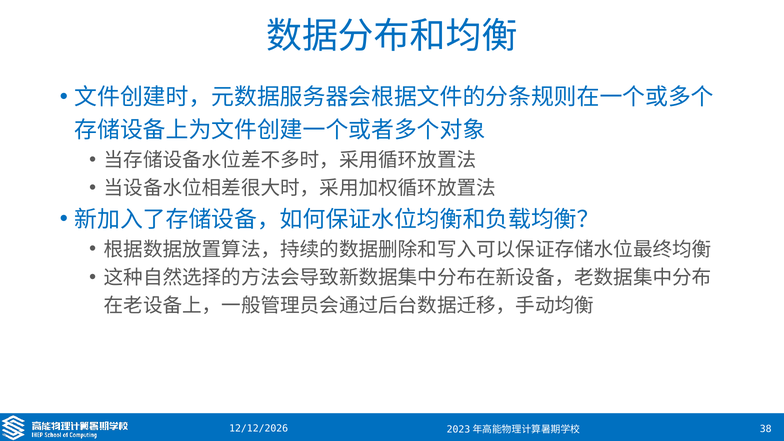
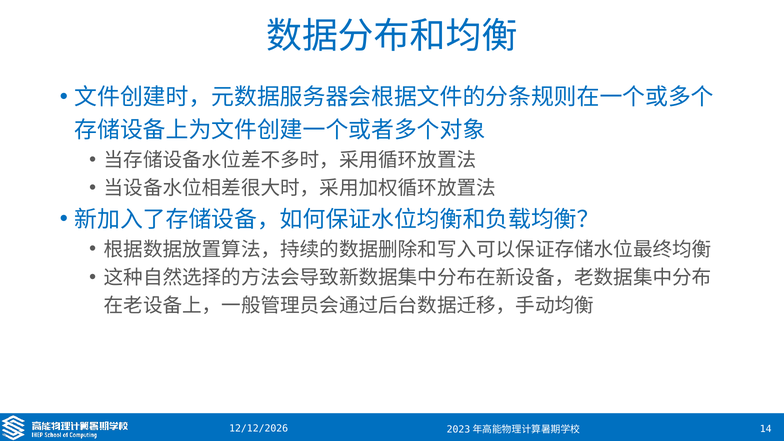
38: 38 -> 14
